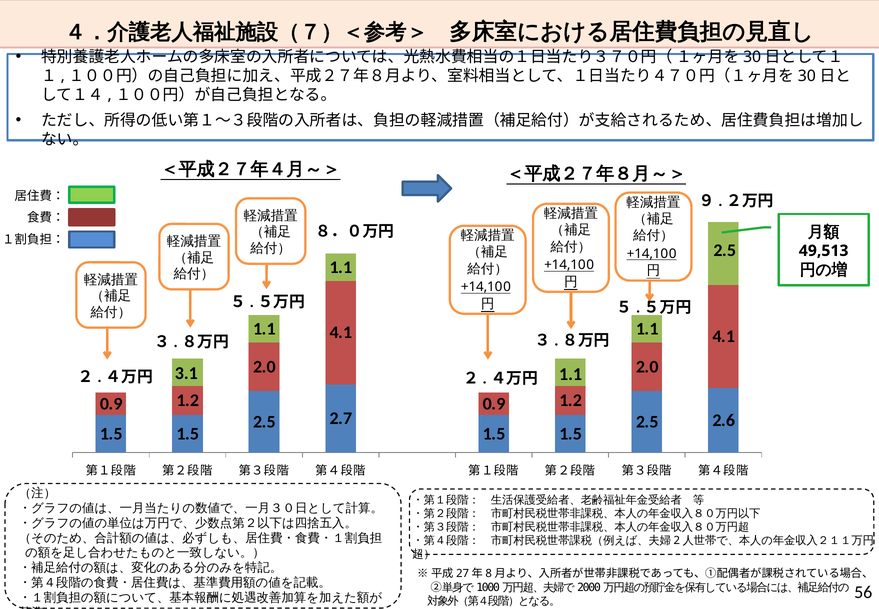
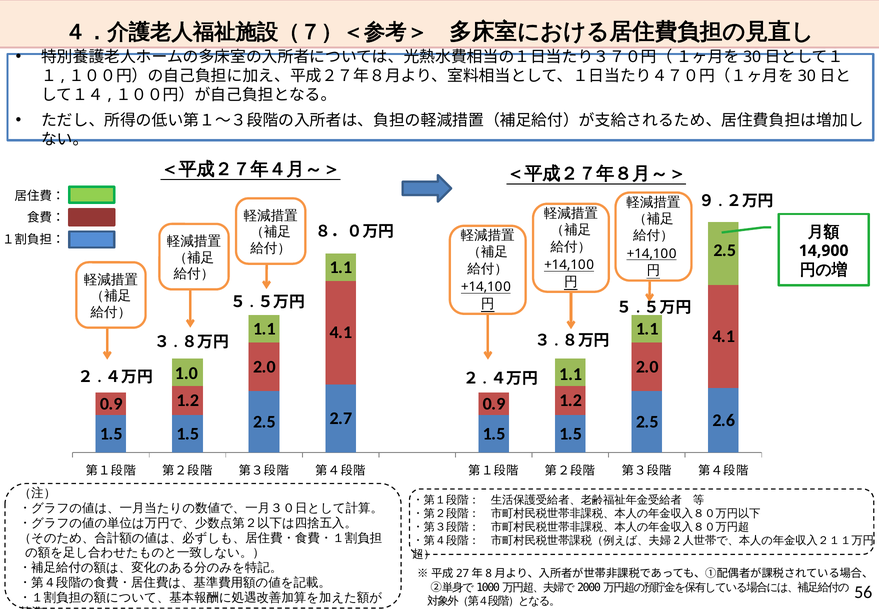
49,513: 49,513 -> 14,900
3.1: 3.1 -> 1.0
